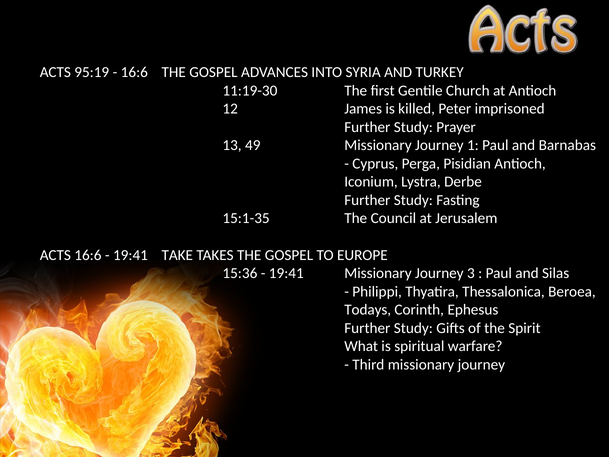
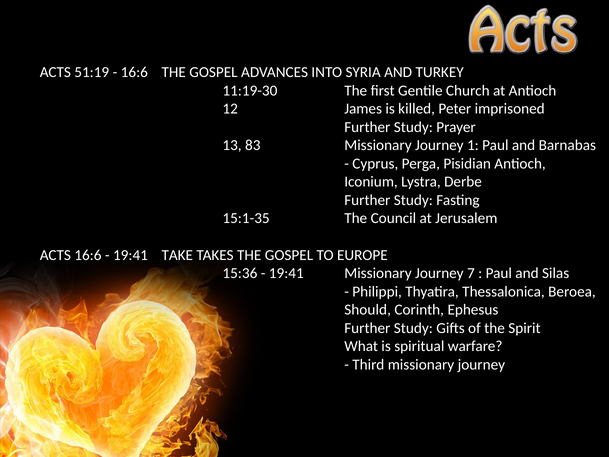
95:19: 95:19 -> 51:19
49: 49 -> 83
3: 3 -> 7
Todays: Todays -> Should
